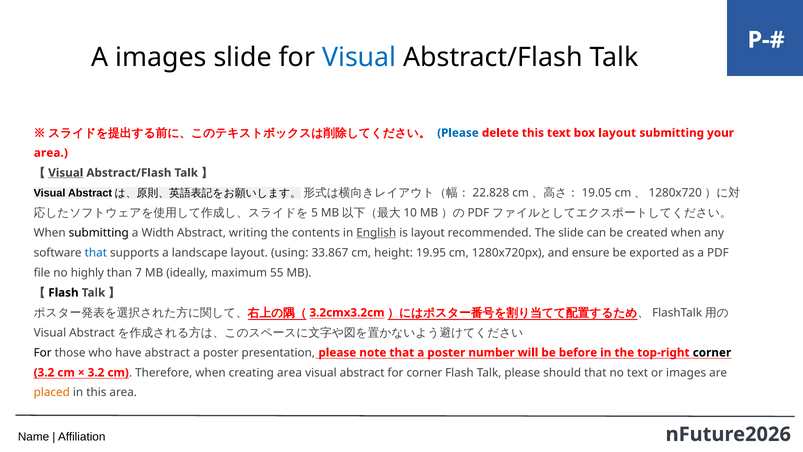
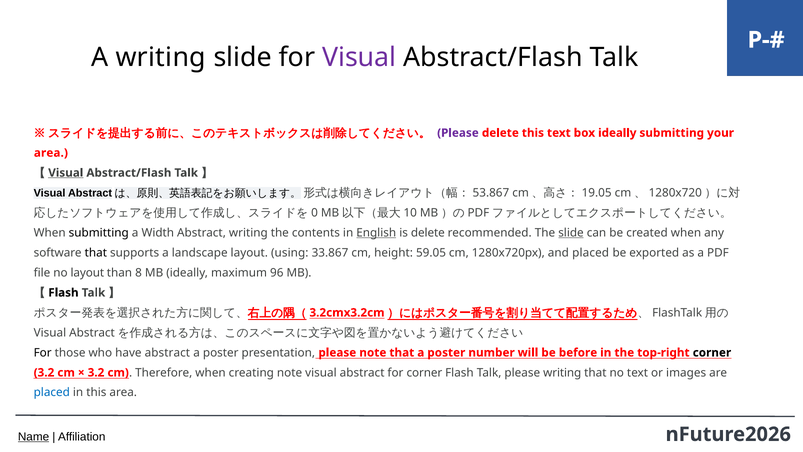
A images: images -> writing
Visual at (359, 57) colour: blue -> purple
Please at (458, 133) colour: blue -> purple
box layout: layout -> ideally
22.828: 22.828 -> 53.867
5: 5 -> 0
is layout: layout -> delete
slide at (571, 233) underline: none -> present
that at (96, 253) colour: blue -> black
19.95: 19.95 -> 59.05
and ensure: ensure -> placed
no highly: highly -> layout
7: 7 -> 8
55: 55 -> 96
creating area: area -> note
please should: should -> writing
placed at (52, 392) colour: orange -> blue
Name underline: none -> present
